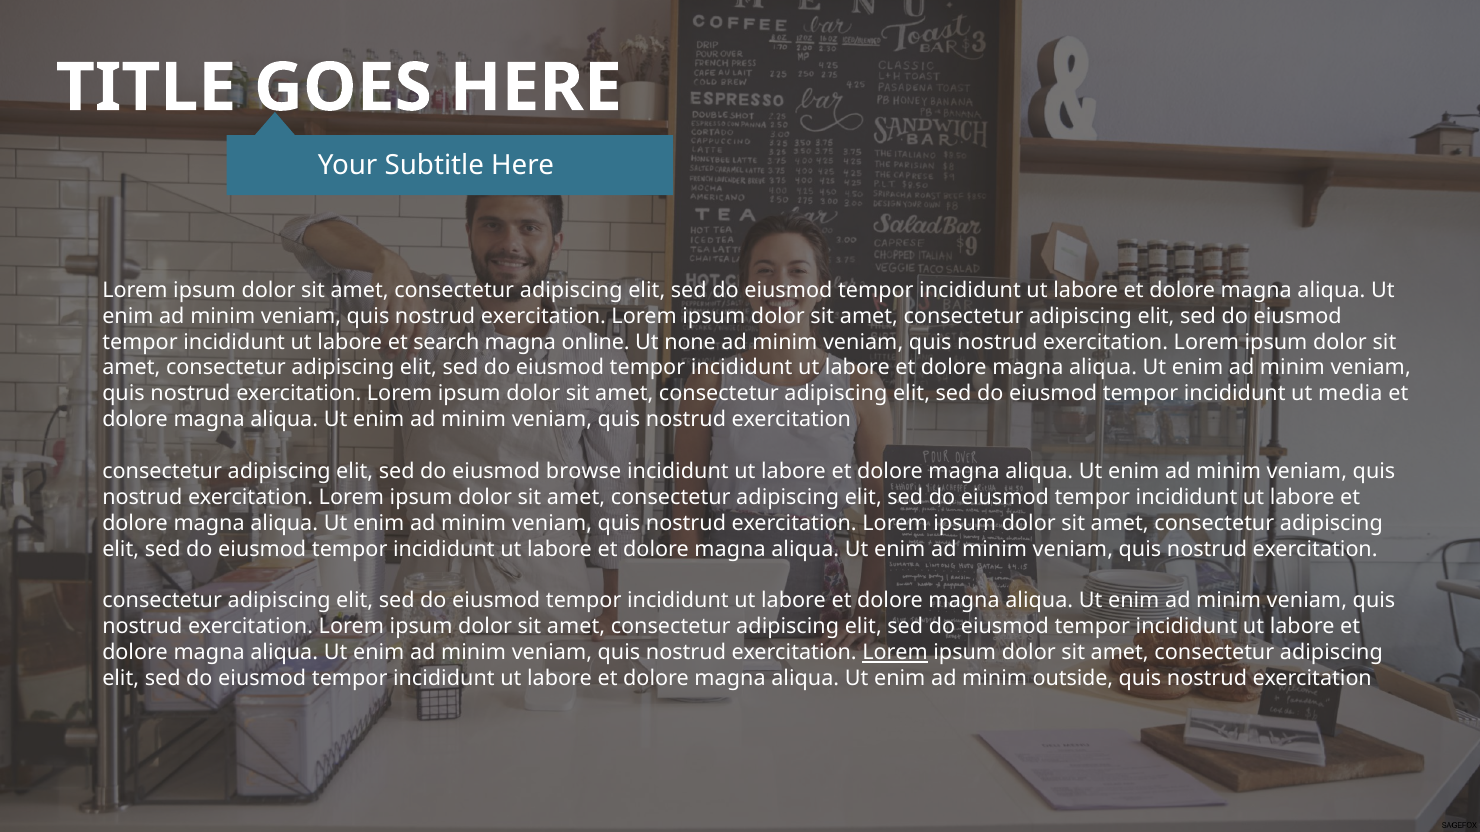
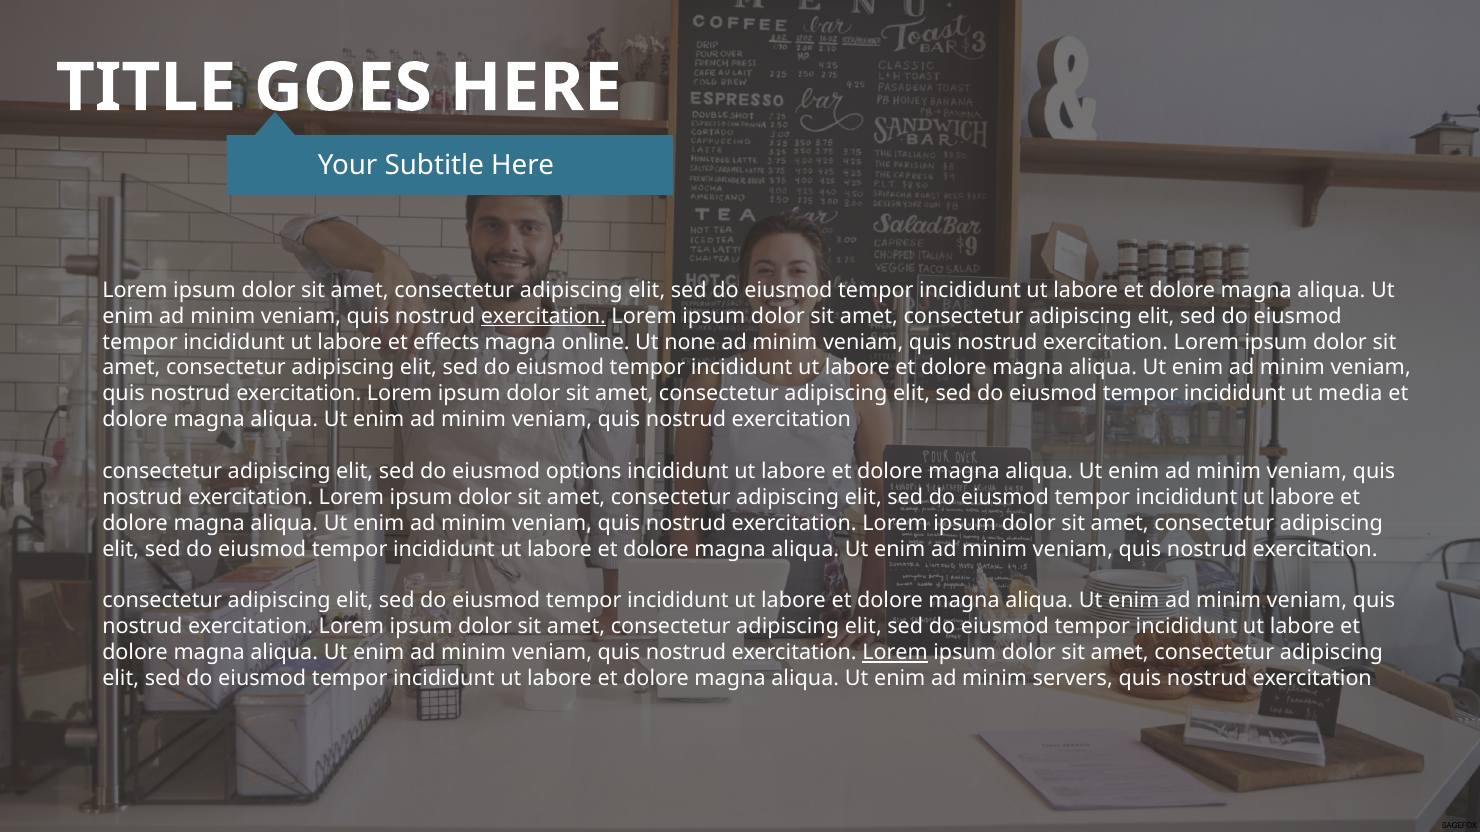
exercitation at (543, 316) underline: none -> present
search: search -> effects
browse: browse -> options
outside: outside -> servers
